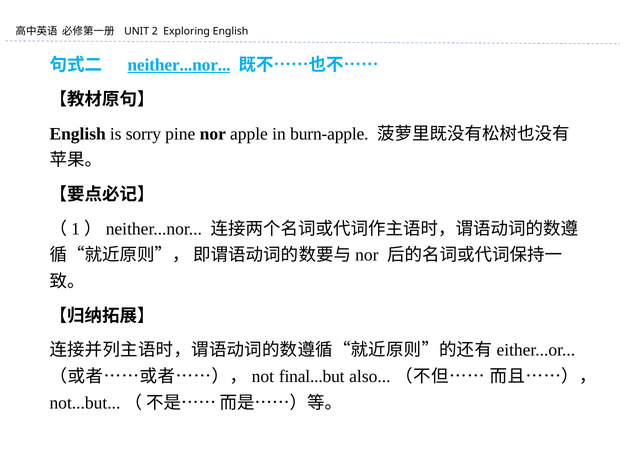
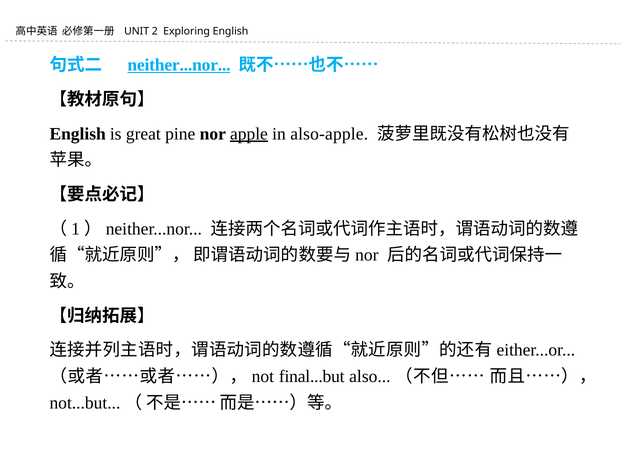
sorry: sorry -> great
apple underline: none -> present
burn-apple: burn-apple -> also-apple
